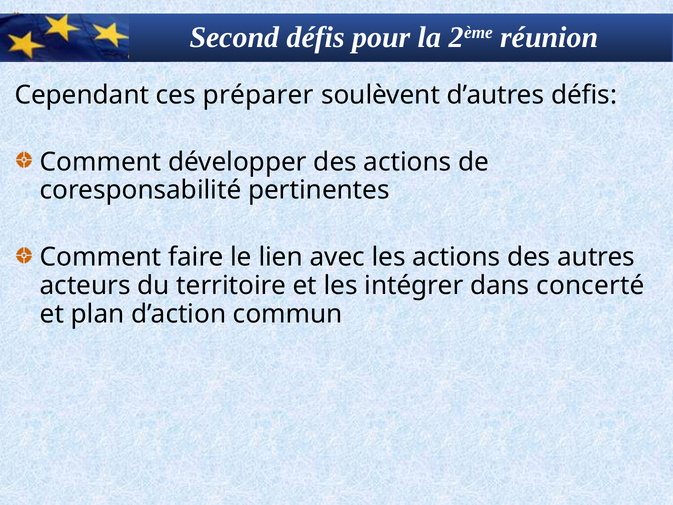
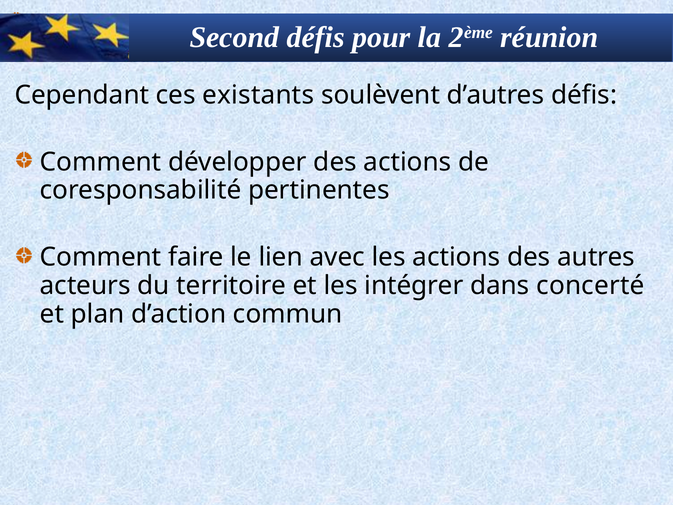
préparer: préparer -> existants
